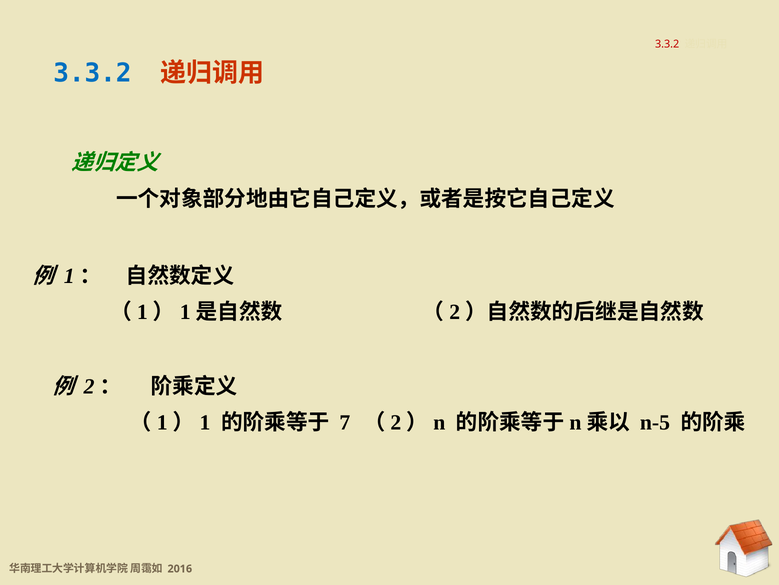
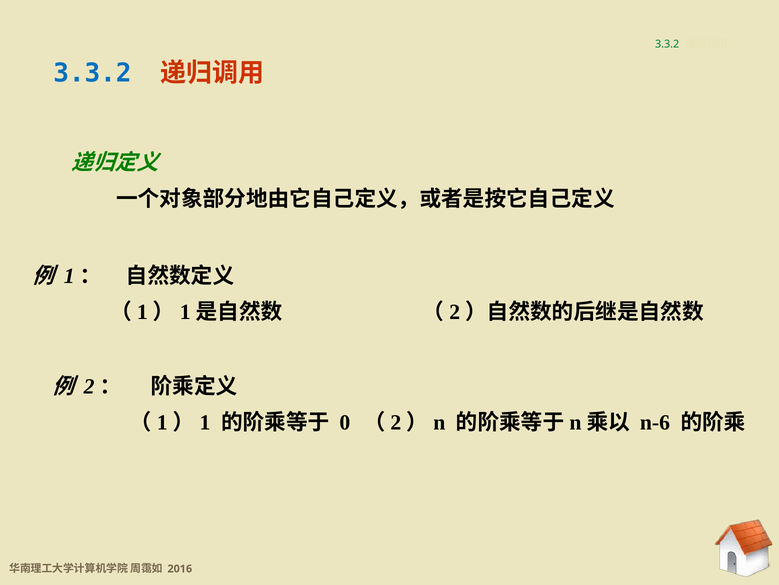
3.3.2 at (667, 44) colour: red -> green
7: 7 -> 0
n-5: n-5 -> n-6
